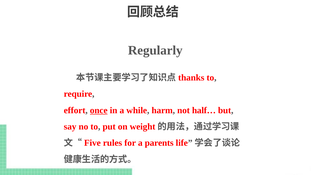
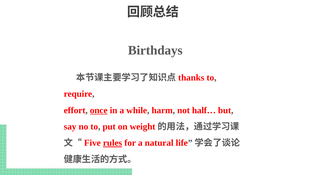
Regularly: Regularly -> Birthdays
rules underline: none -> present
parents: parents -> natural
